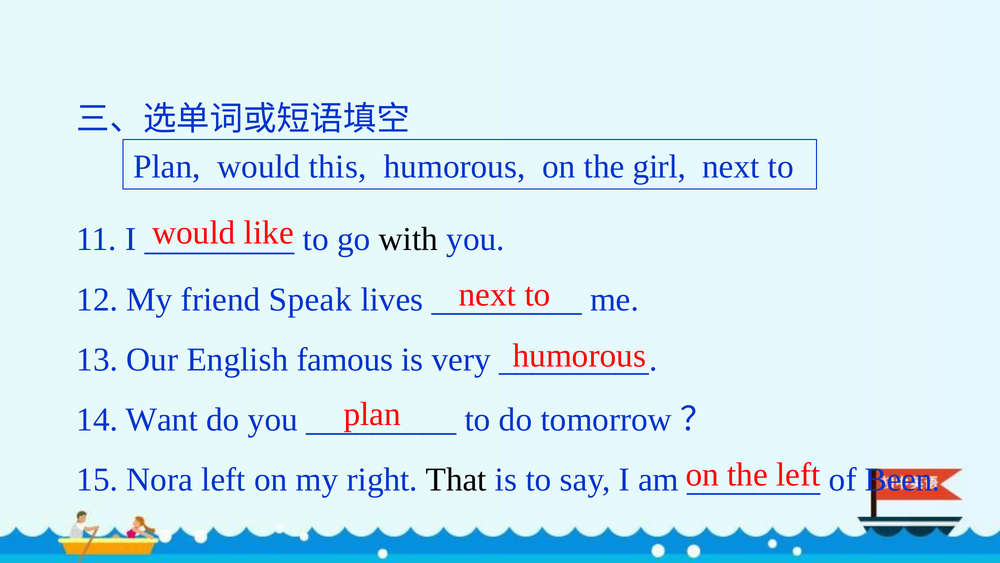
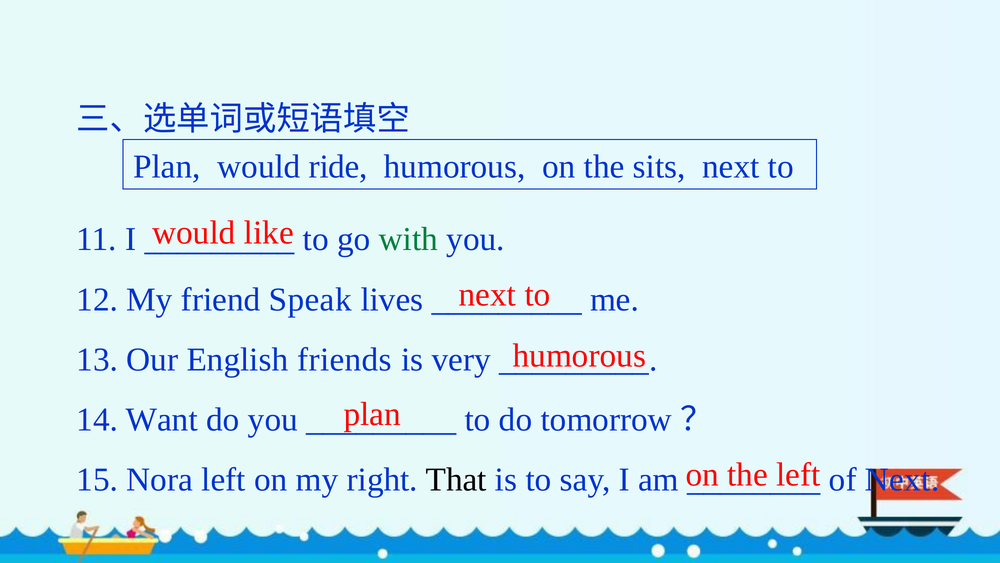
this: this -> ride
girl: girl -> sits
with colour: black -> green
famous: famous -> friends
of Been: Been -> Next
